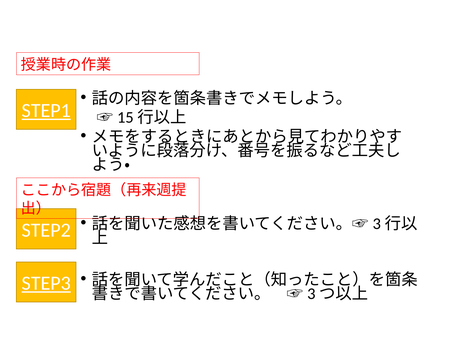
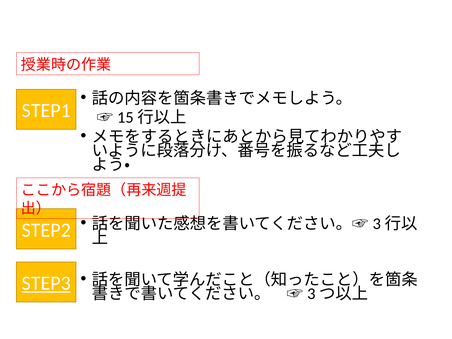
STEP1 underline: present -> none
